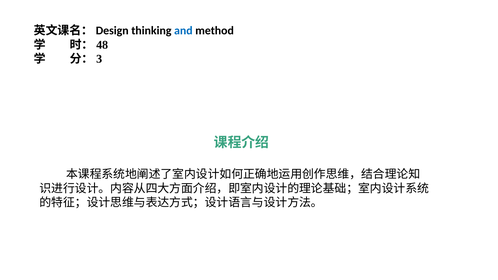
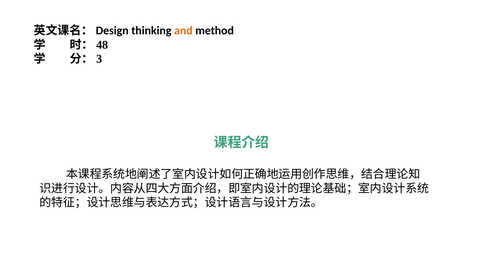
and colour: blue -> orange
